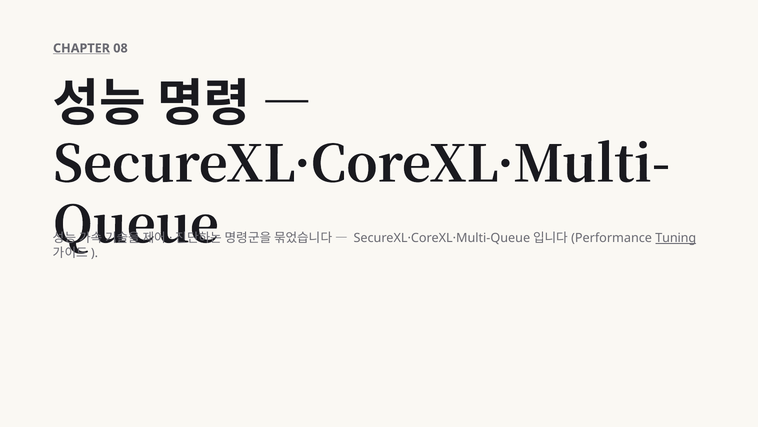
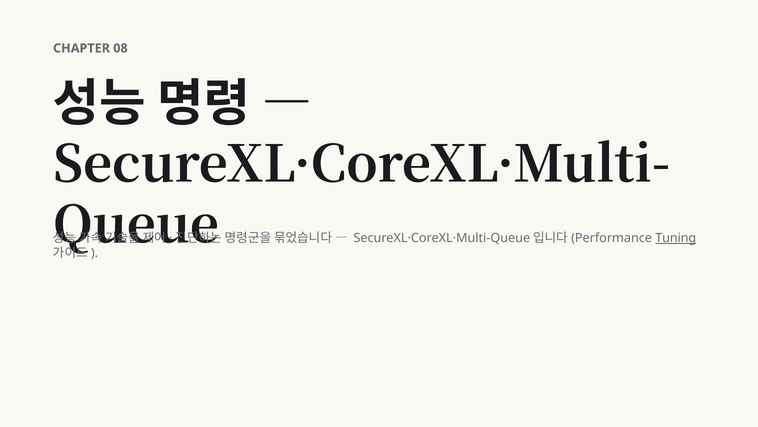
CHAPTER underline: present -> none
